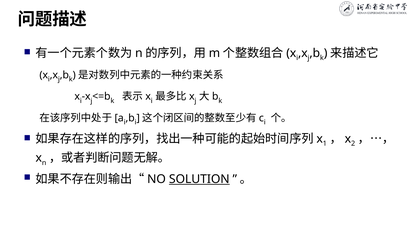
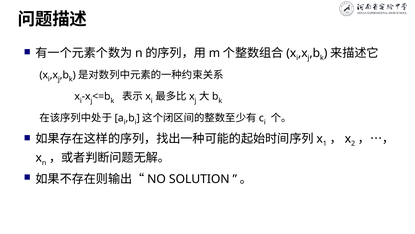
SOLUTION underline: present -> none
